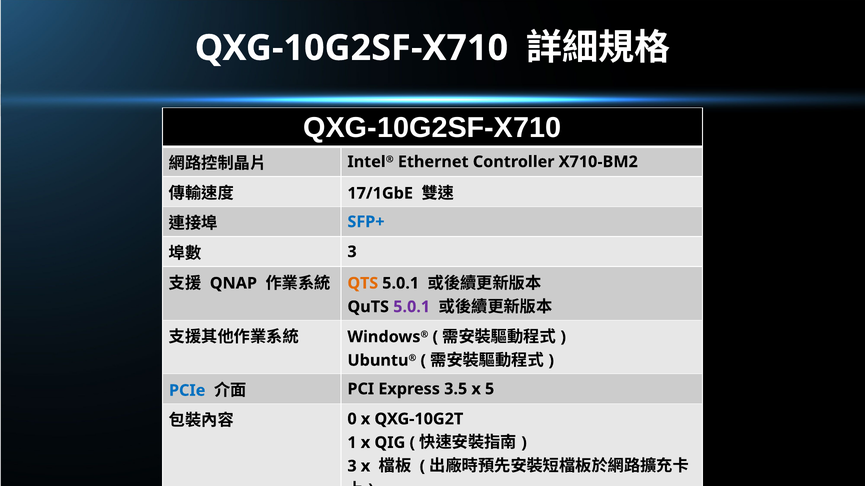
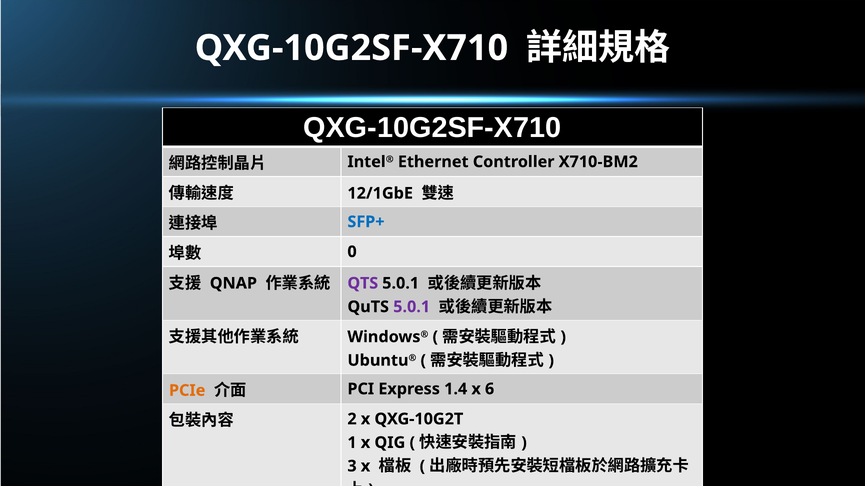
17/1GbE: 17/1GbE -> 12/1GbE
3 at (352, 252): 3 -> 0
QTS colour: orange -> purple
PCIe colour: blue -> orange
3.5: 3.5 -> 1.4
5: 5 -> 6
0: 0 -> 2
